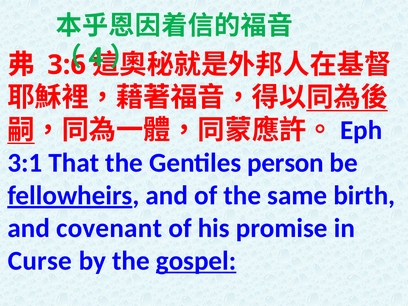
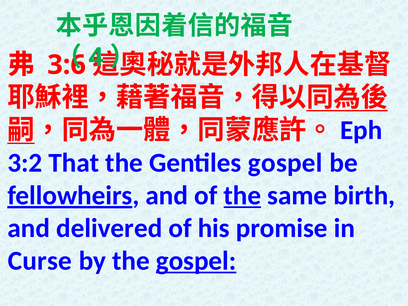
3:1: 3:1 -> 3:2
Gentiles person: person -> gospel
the at (242, 195) underline: none -> present
covenant: covenant -> delivered
